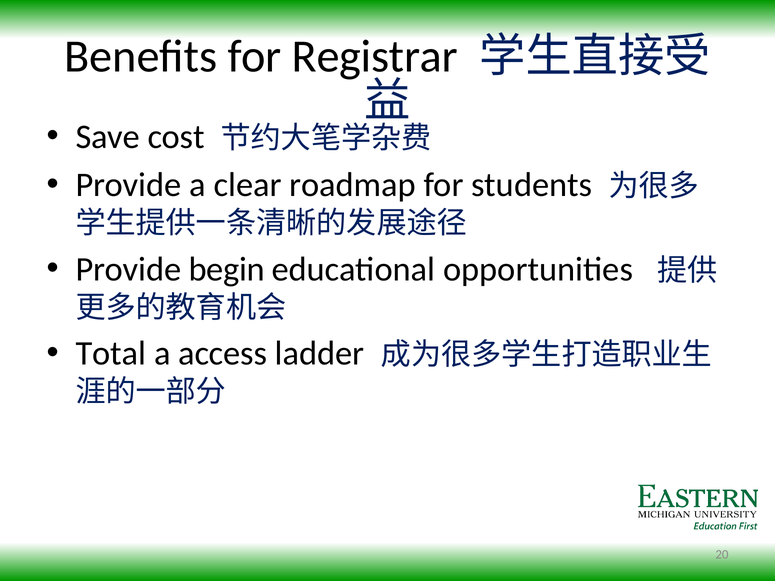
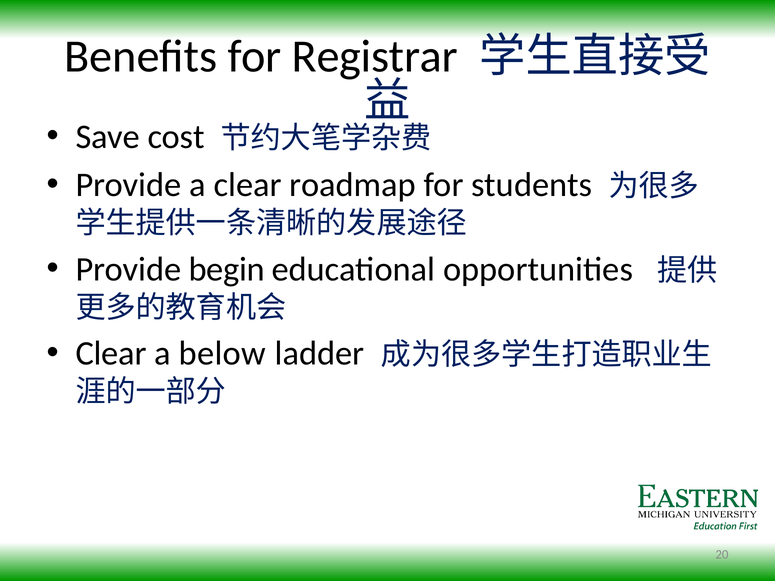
Total at (111, 354): Total -> Clear
access: access -> below
